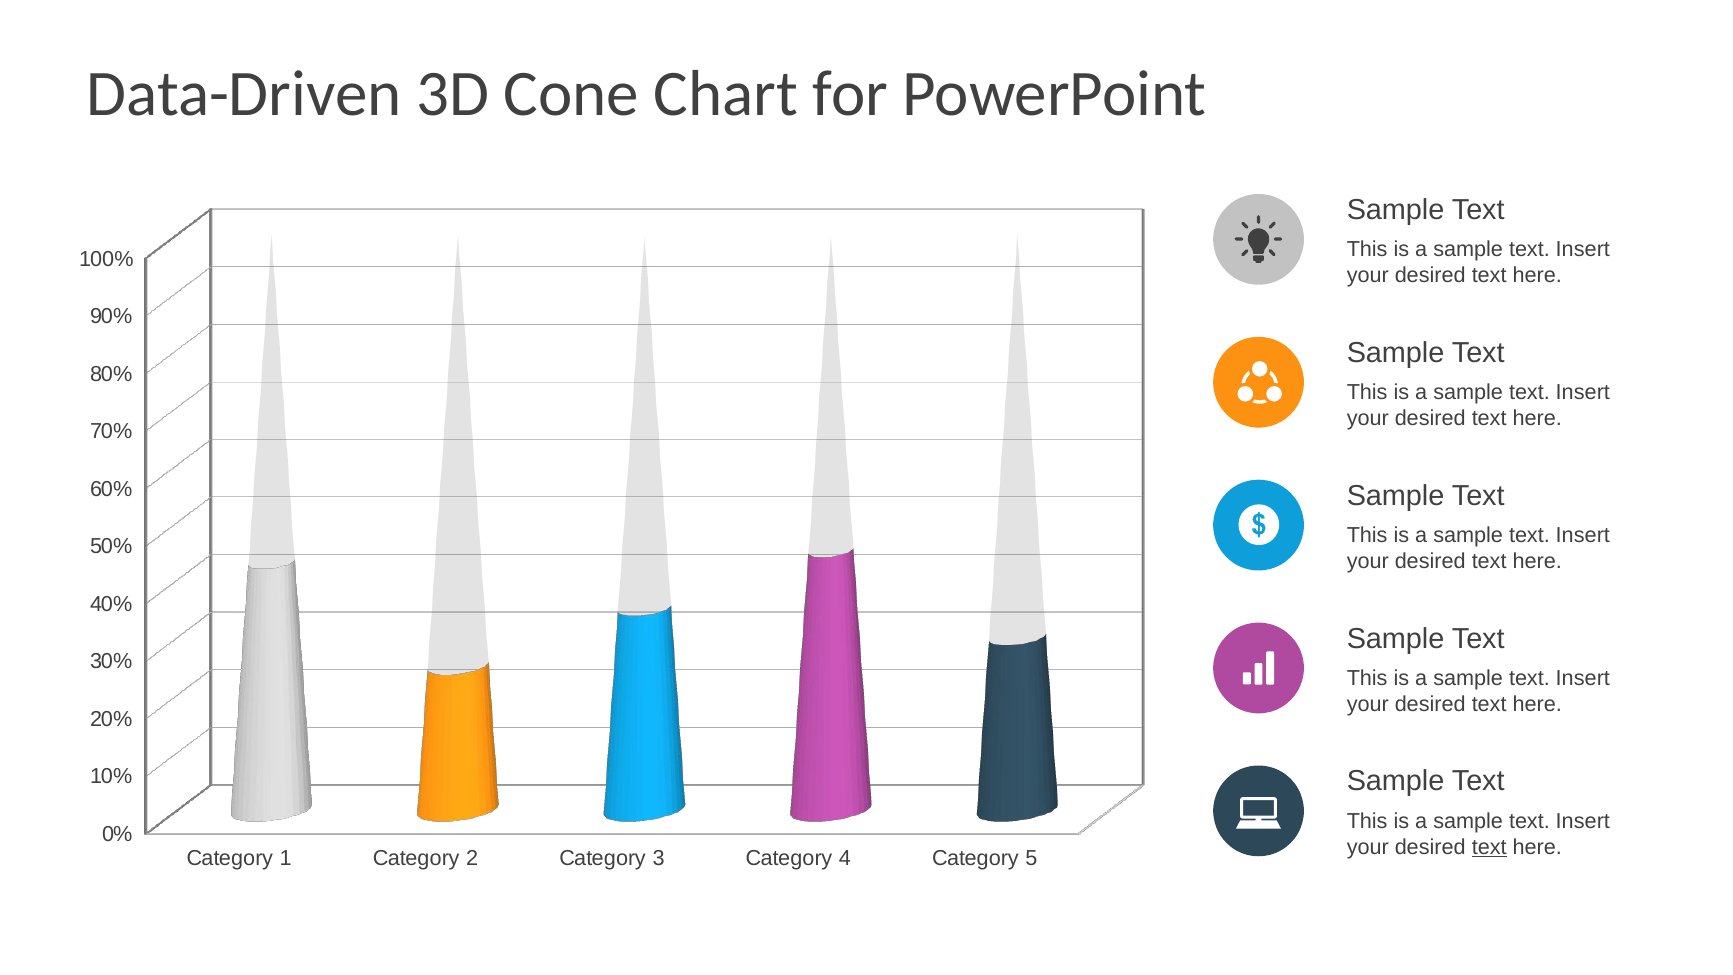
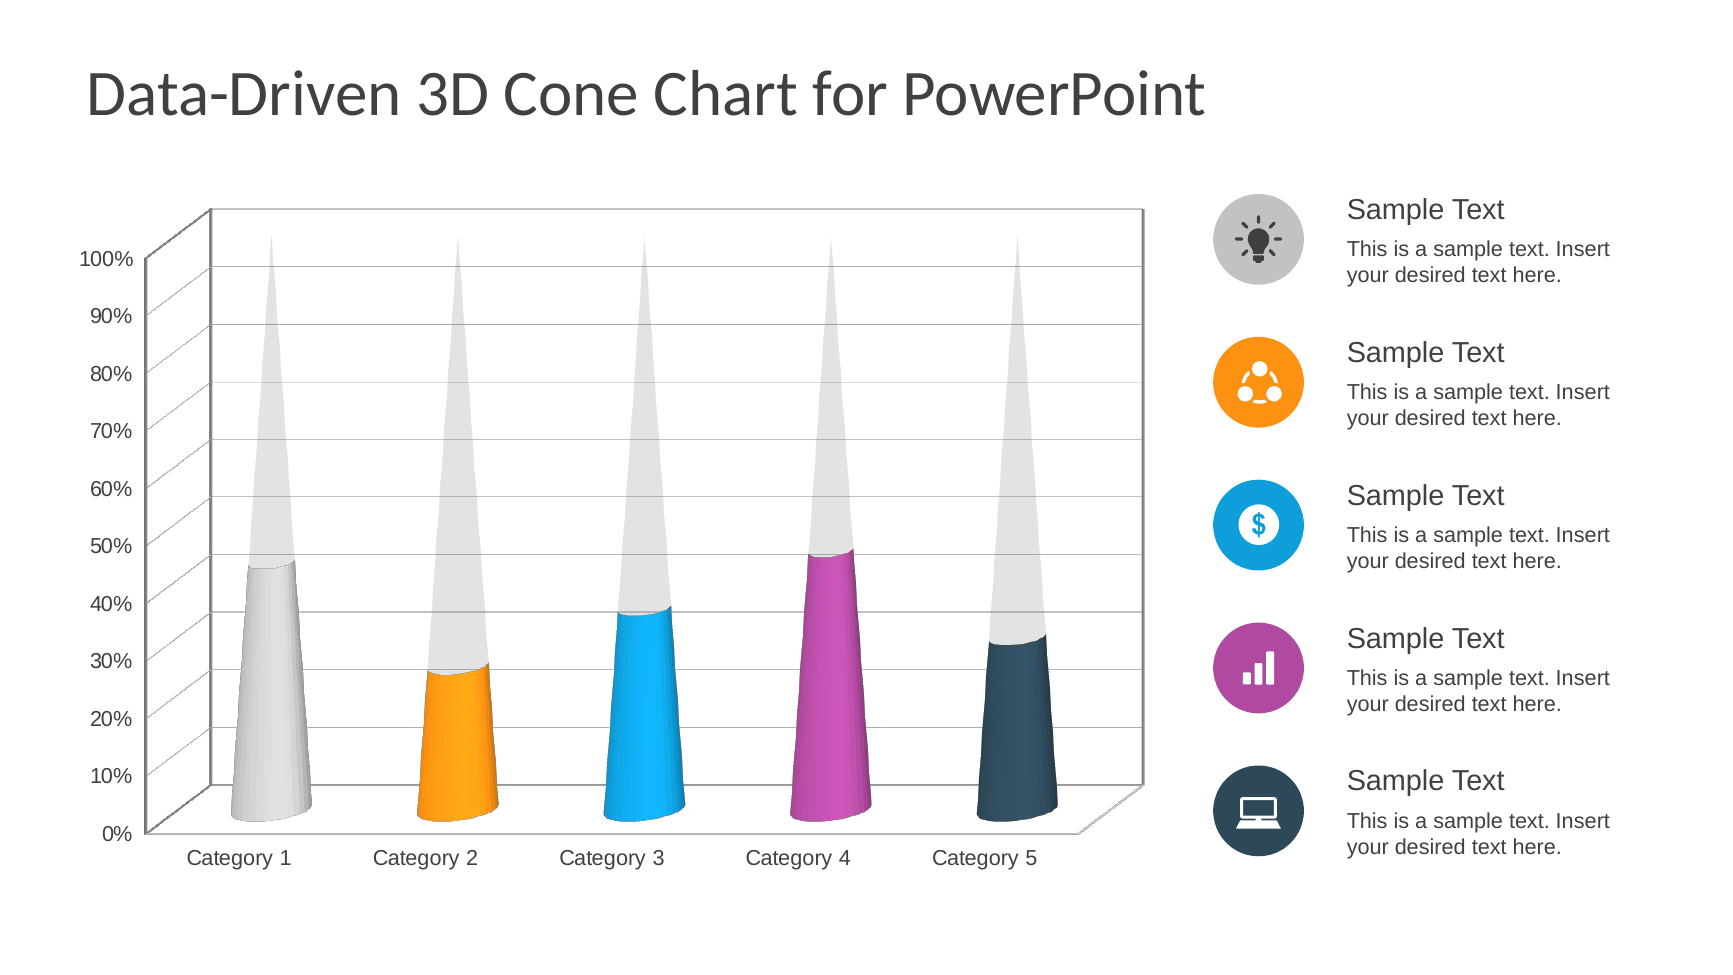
text at (1489, 847) underline: present -> none
